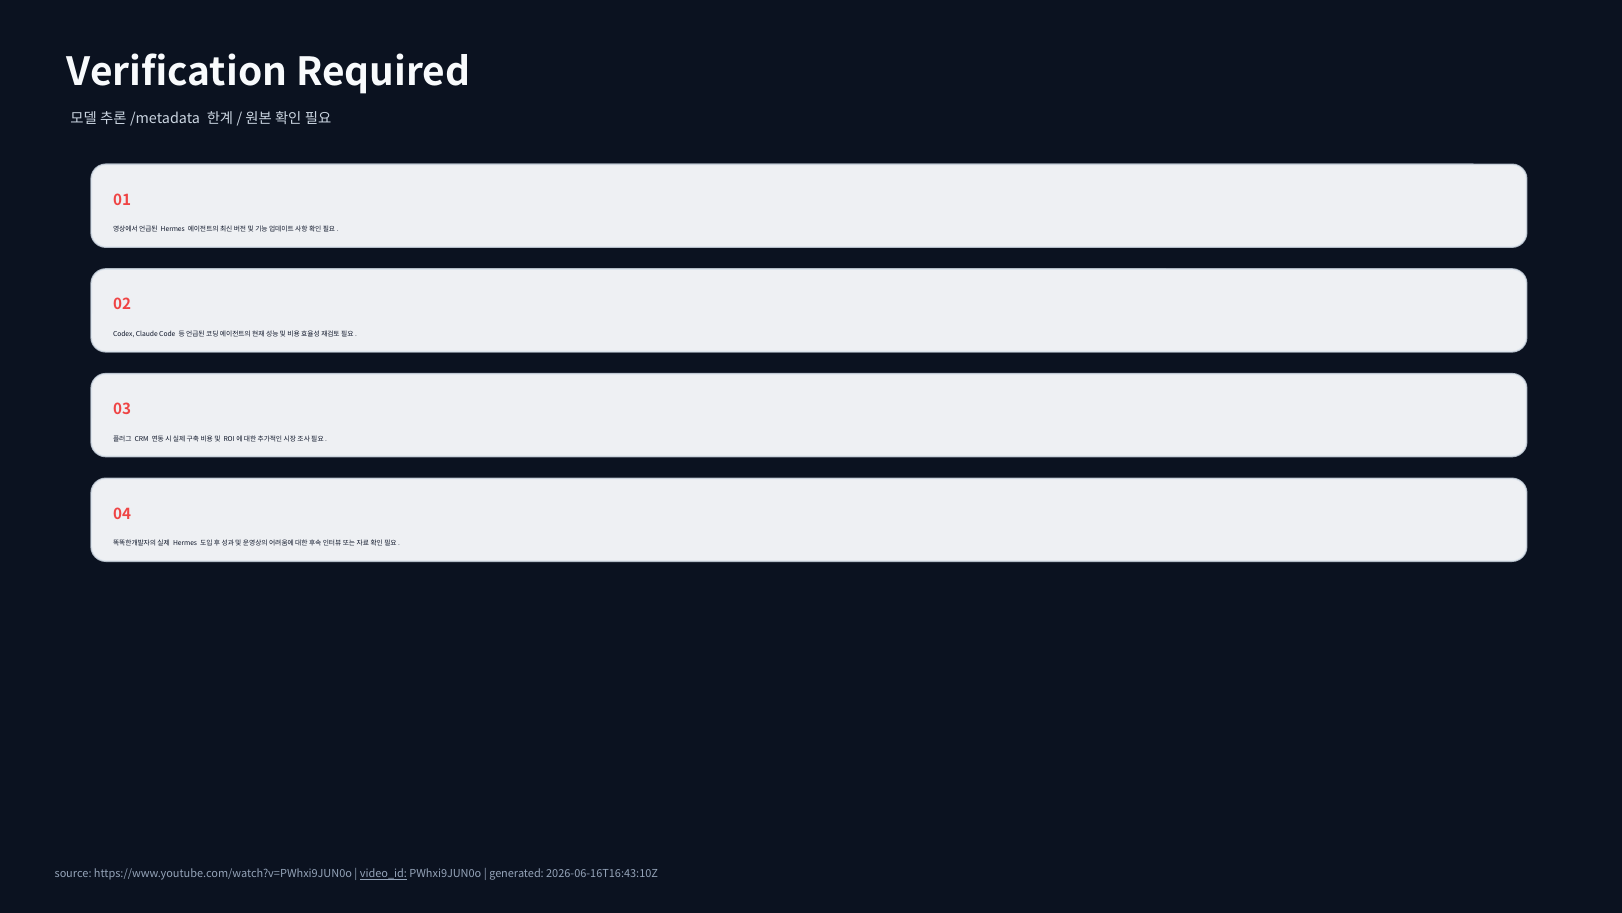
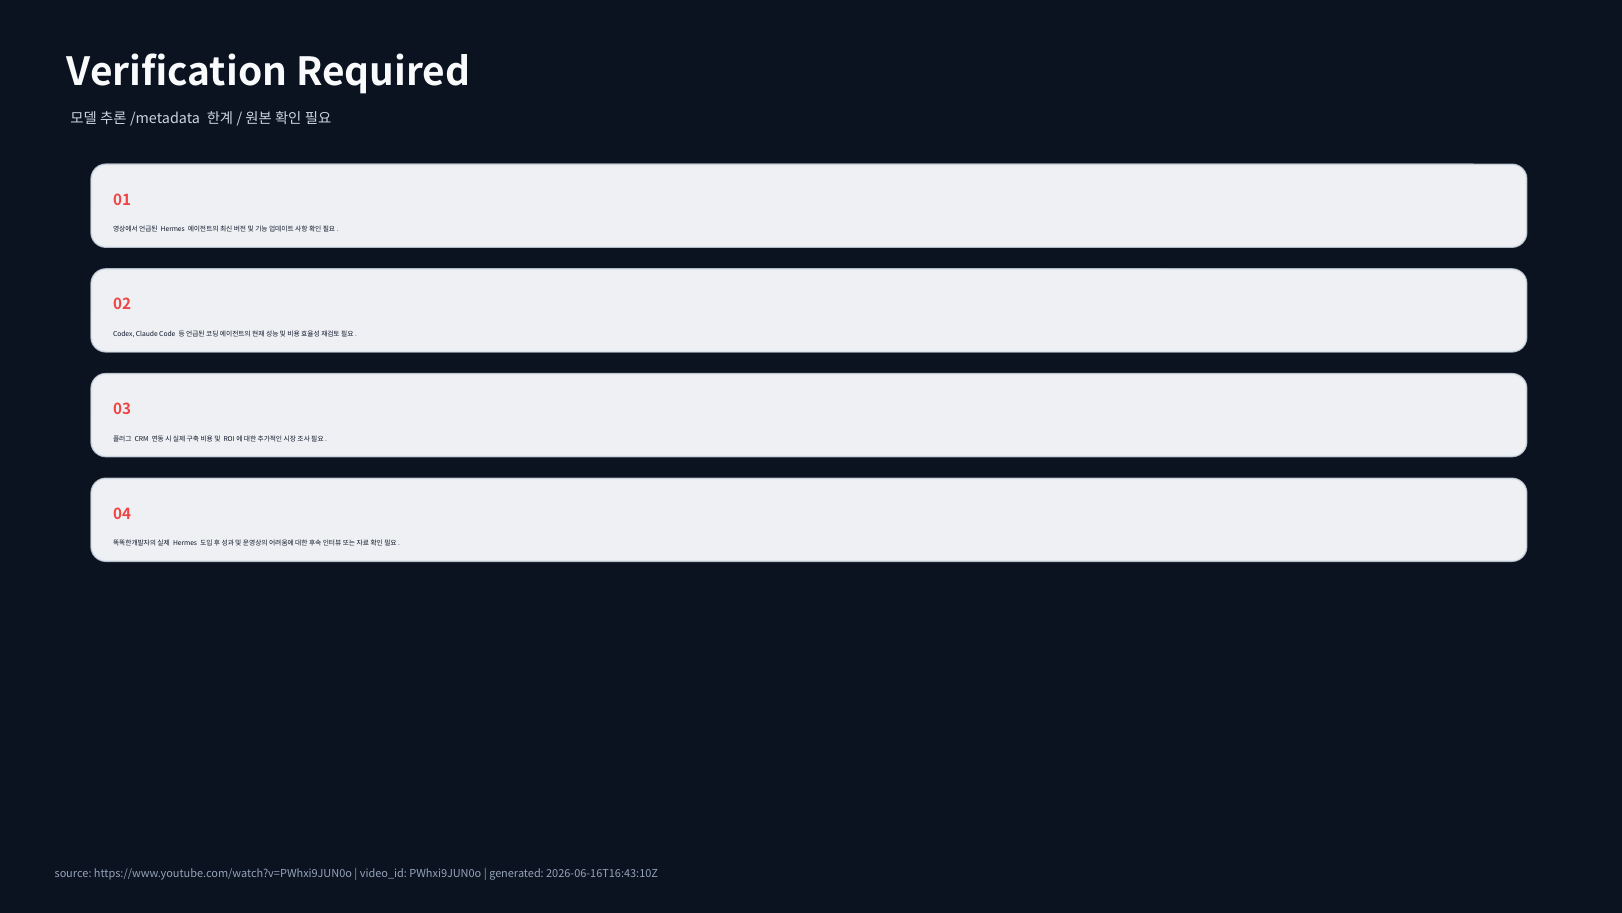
video_id underline: present -> none
